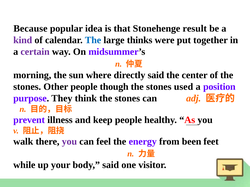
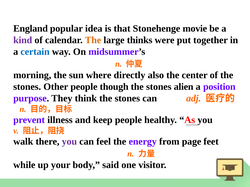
Because: Because -> England
result: result -> movie
The at (93, 40) colour: blue -> orange
certain colour: purple -> blue
directly said: said -> also
used: used -> alien
been: been -> page
